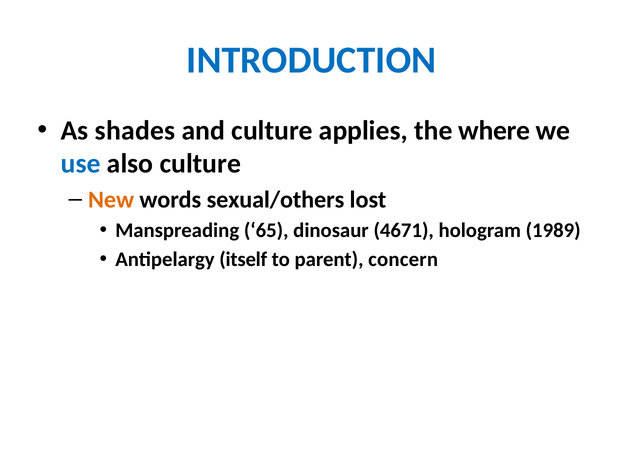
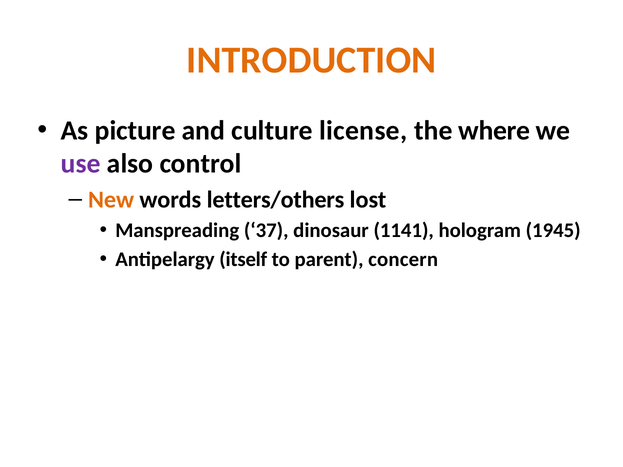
INTRODUCTION colour: blue -> orange
shades: shades -> picture
applies: applies -> license
use colour: blue -> purple
also culture: culture -> control
sexual/others: sexual/others -> letters/others
65: 65 -> 37
4671: 4671 -> 1141
1989: 1989 -> 1945
